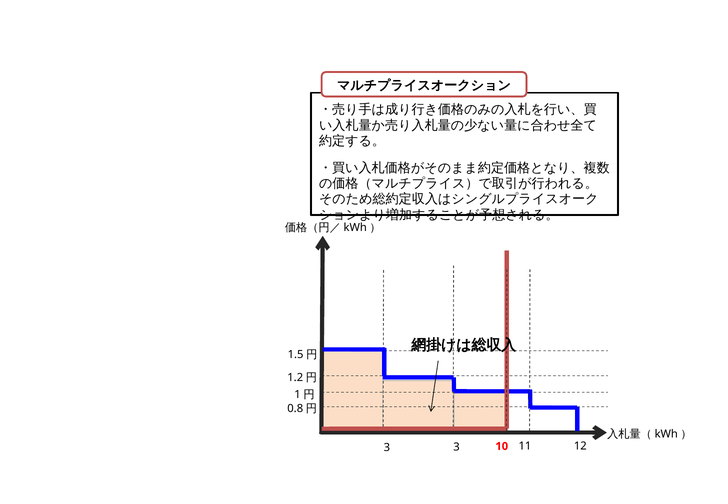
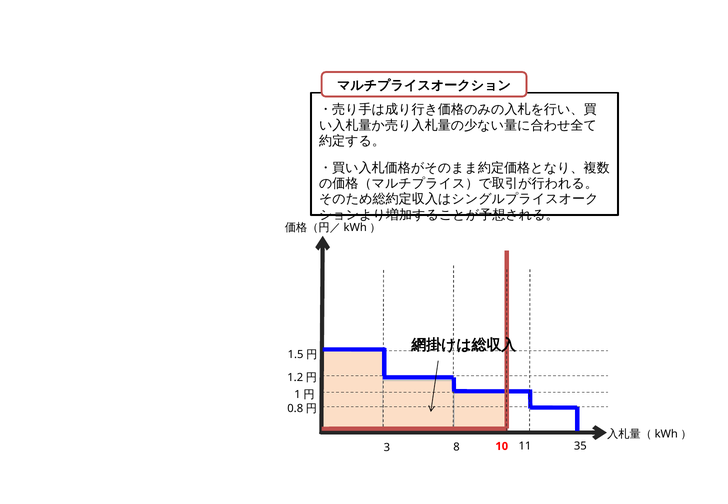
12: 12 -> 35
3 3: 3 -> 8
